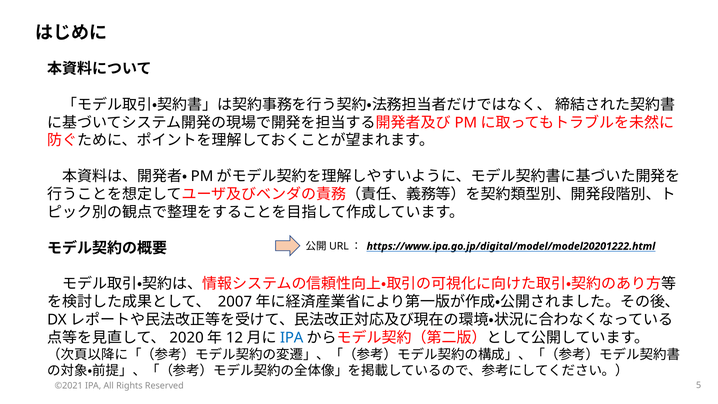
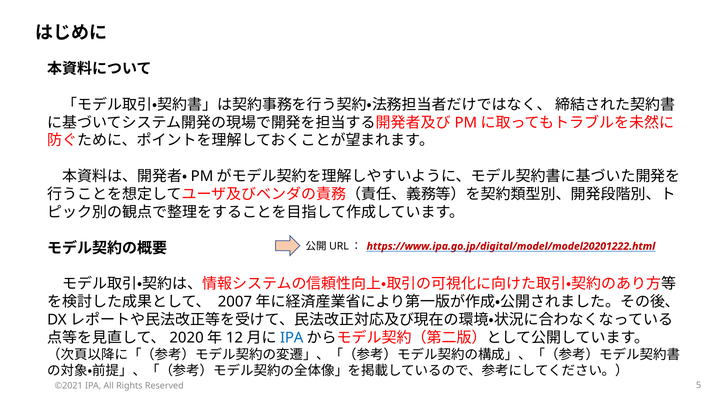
https://www.ipa.go.jp/digital/model/model20201222.html colour: black -> red
